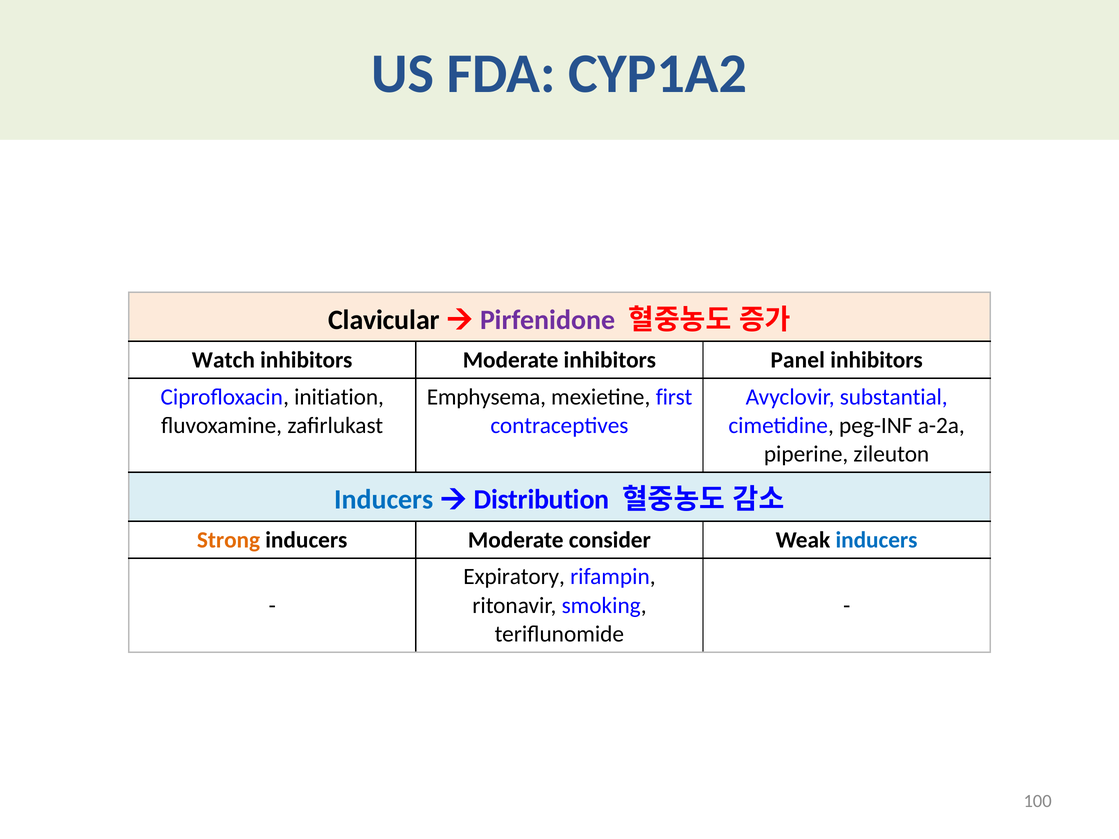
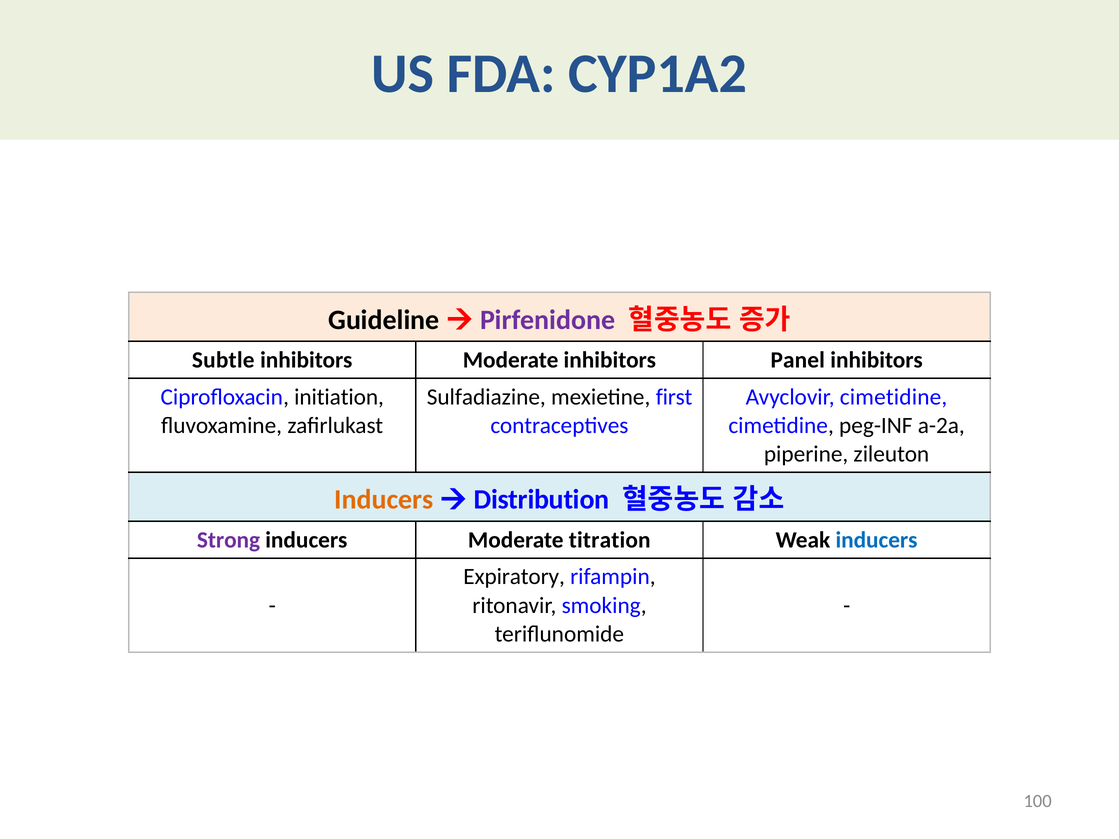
Clavicular: Clavicular -> Guideline
Watch: Watch -> Subtle
Emphysema: Emphysema -> Sulfadiazine
Avyclovir substantial: substantial -> cimetidine
Inducers at (384, 500) colour: blue -> orange
Strong colour: orange -> purple
consider: consider -> titration
